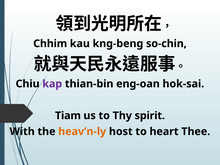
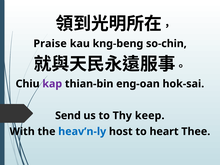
Chhim: Chhim -> Praise
Tiam: Tiam -> Send
spirit: spirit -> keep
heav’n-ly colour: orange -> blue
